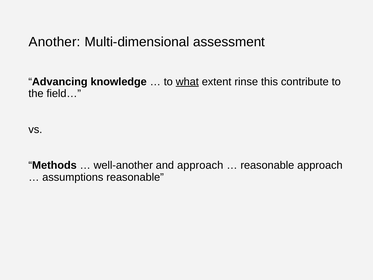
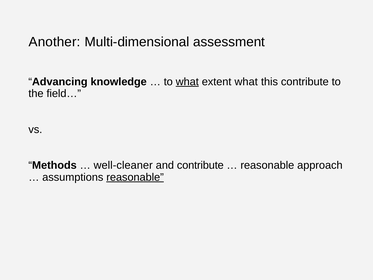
extent rinse: rinse -> what
well-another: well-another -> well-cleaner
and approach: approach -> contribute
reasonable at (135, 177) underline: none -> present
